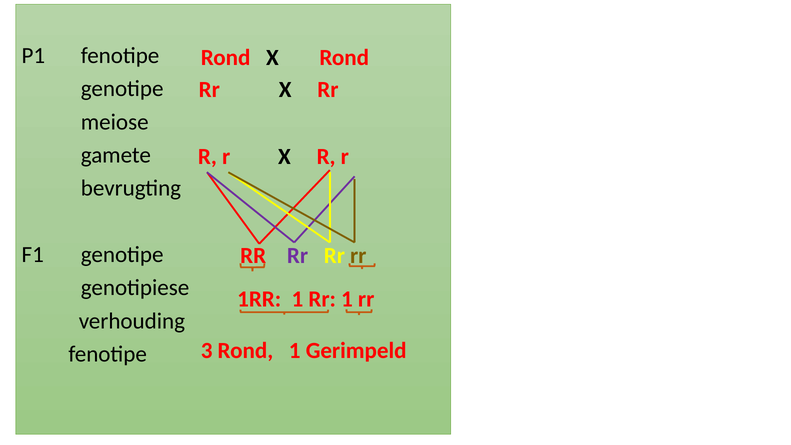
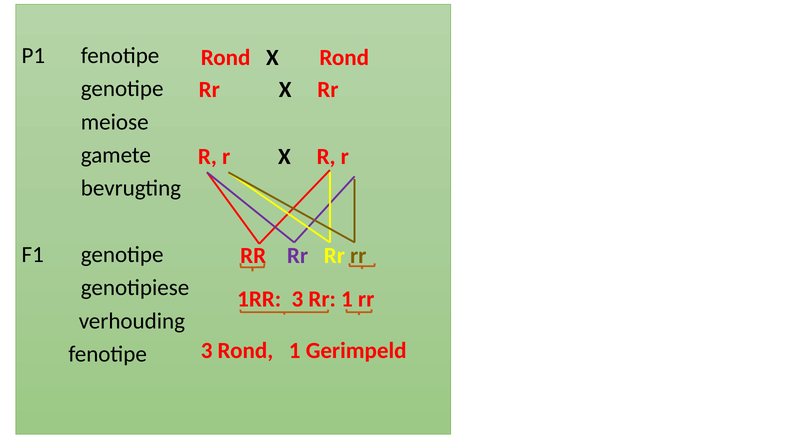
1RR 1: 1 -> 3
